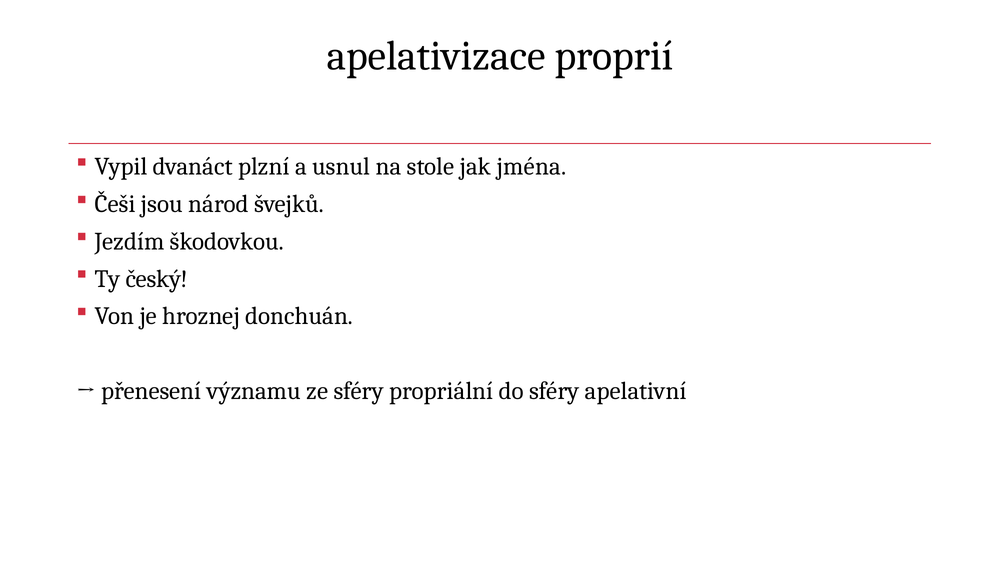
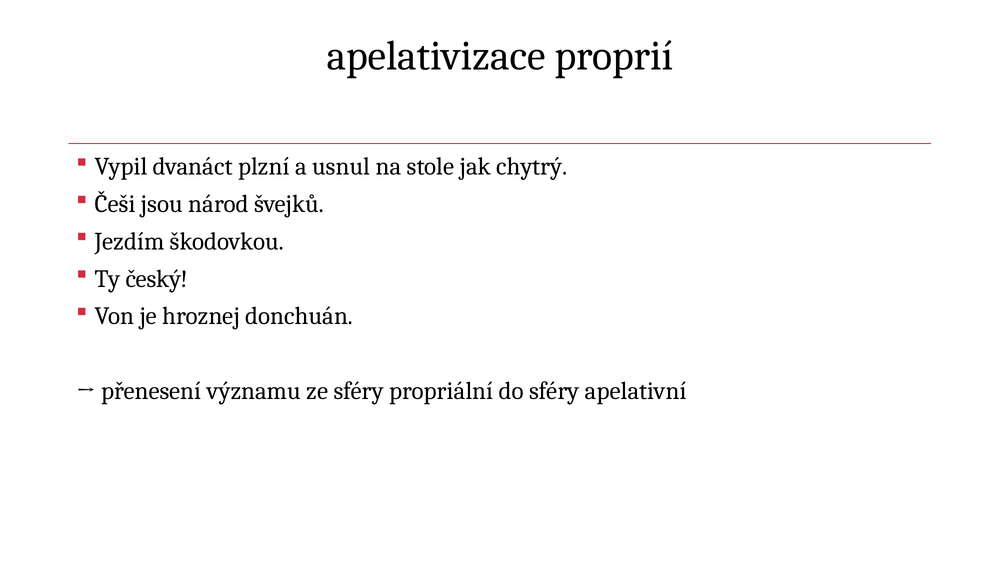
jména: jména -> chytrý
